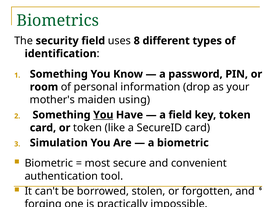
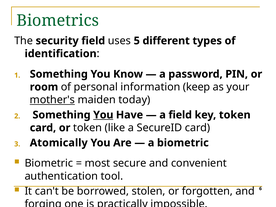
8: 8 -> 5
drop: drop -> keep
mother's underline: none -> present
using: using -> today
Simulation: Simulation -> Atomically
